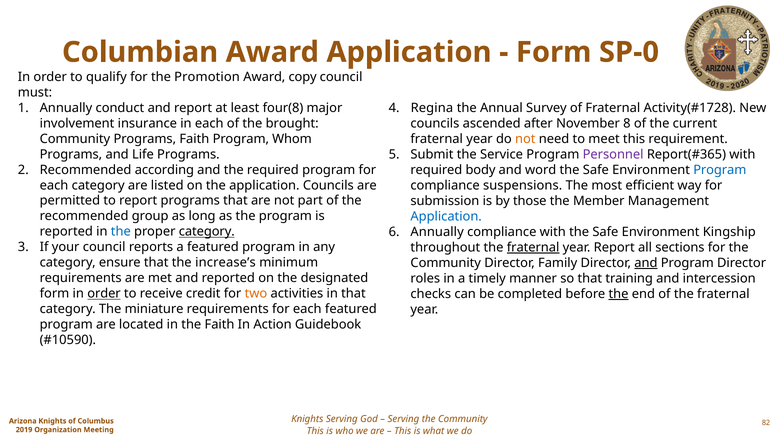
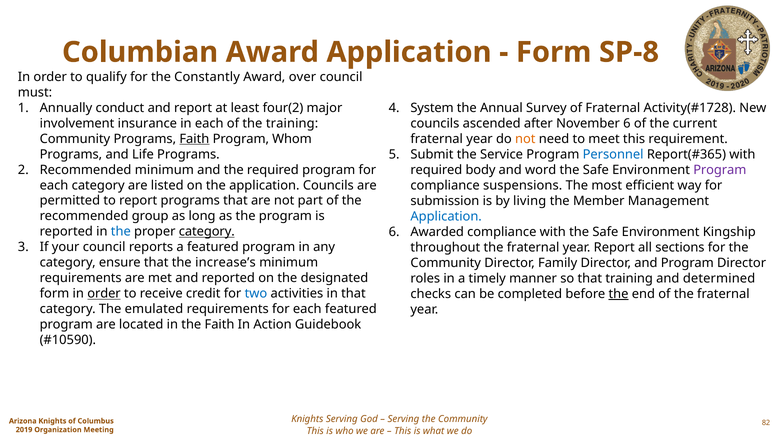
SP-0: SP-0 -> SP-8
Promotion: Promotion -> Constantly
copy: copy -> over
four(8: four(8 -> four(2
Regina: Regina -> System
the brought: brought -> training
November 8: 8 -> 6
Faith at (194, 139) underline: none -> present
Personnel colour: purple -> blue
Recommended according: according -> minimum
Program at (720, 170) colour: blue -> purple
those: those -> living
Annually at (437, 232): Annually -> Awarded
fraternal at (533, 248) underline: present -> none
and at (646, 263) underline: present -> none
intercession: intercession -> determined
two colour: orange -> blue
miniature: miniature -> emulated
